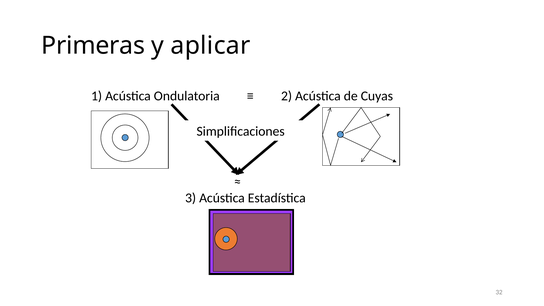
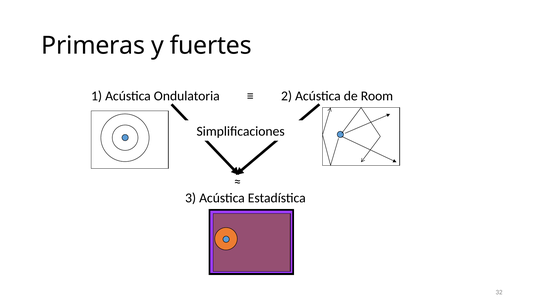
aplicar: aplicar -> fuertes
Cuyas: Cuyas -> Room
